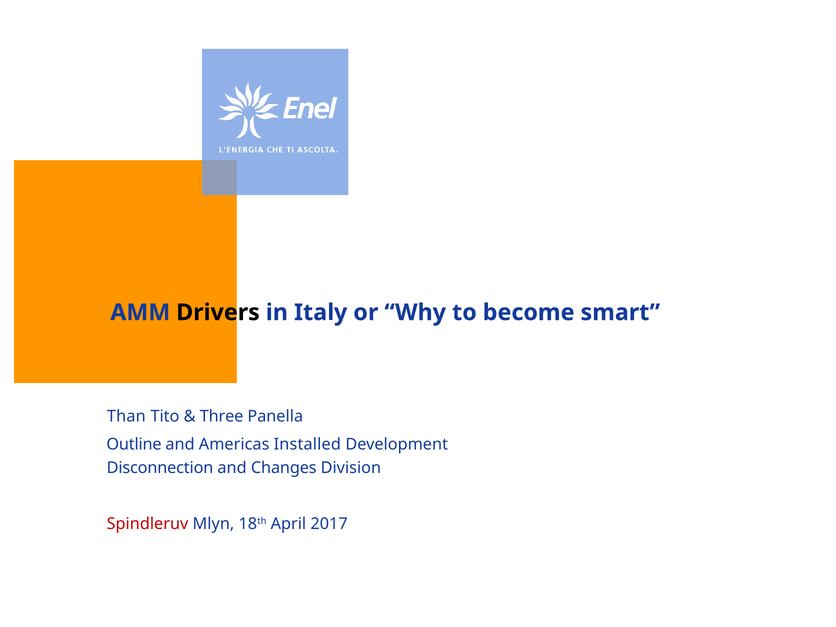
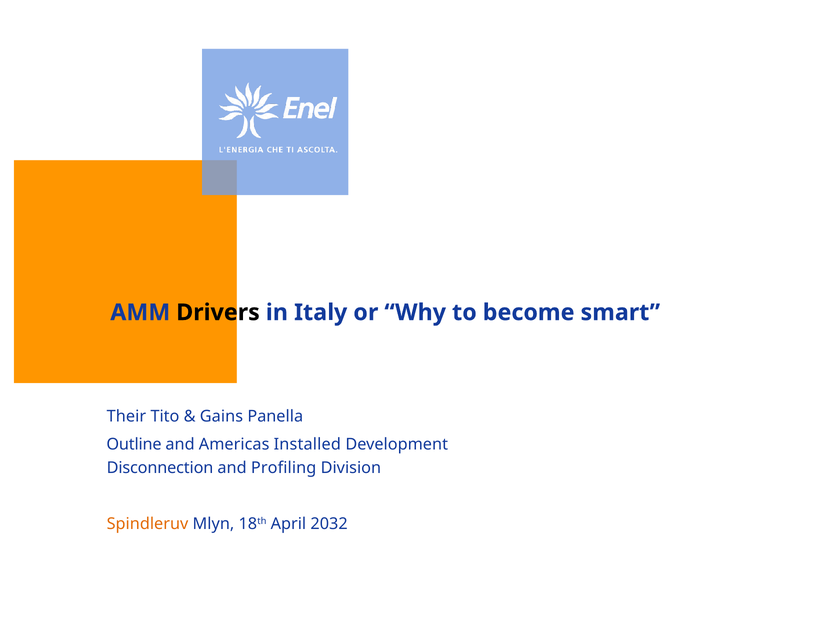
Than: Than -> Their
Three: Three -> Gains
Changes: Changes -> Profiling
Spindleruv colour: red -> orange
2017: 2017 -> 2032
